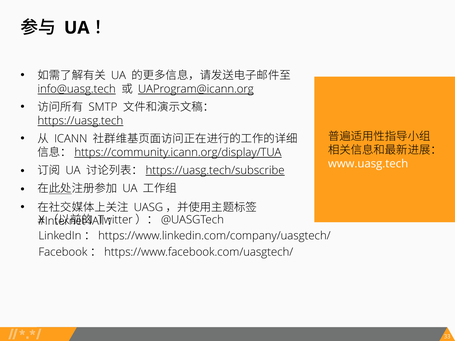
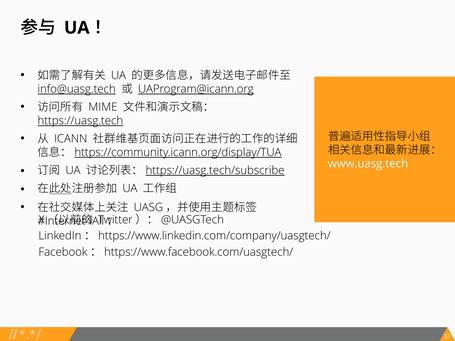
SMTP: SMTP -> MIME
